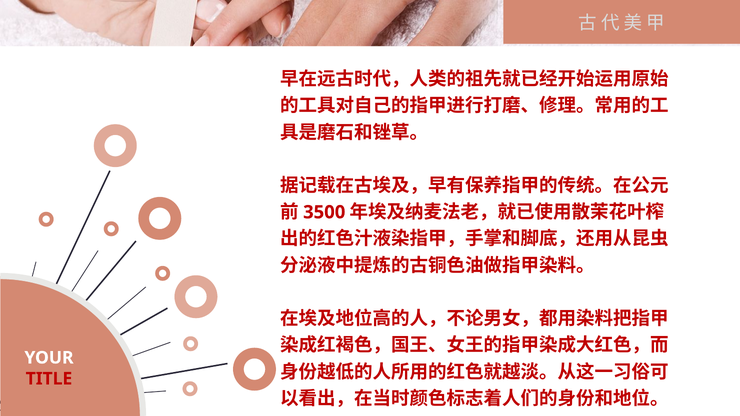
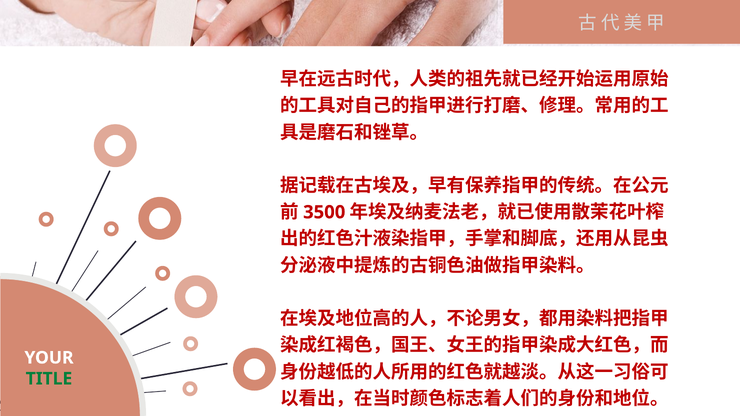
TITLE colour: red -> green
